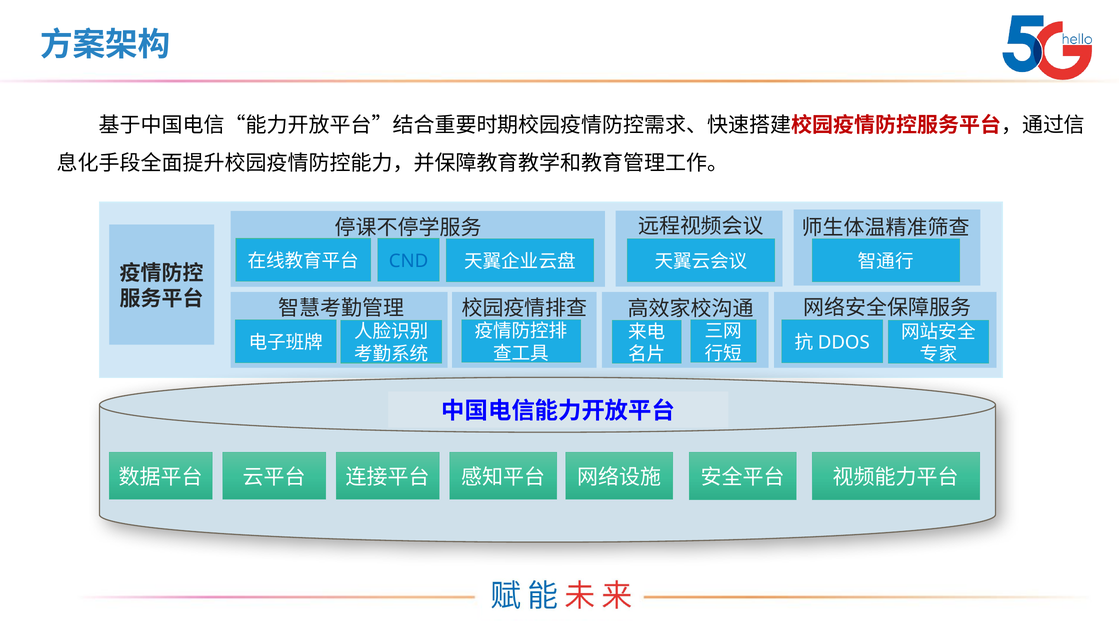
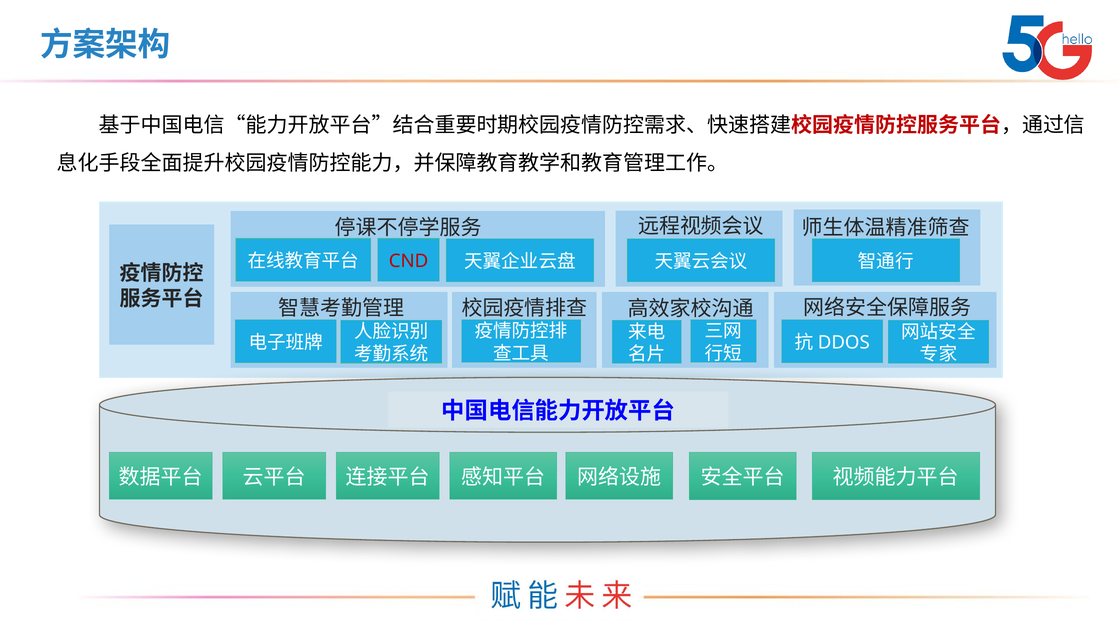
CND colour: blue -> red
